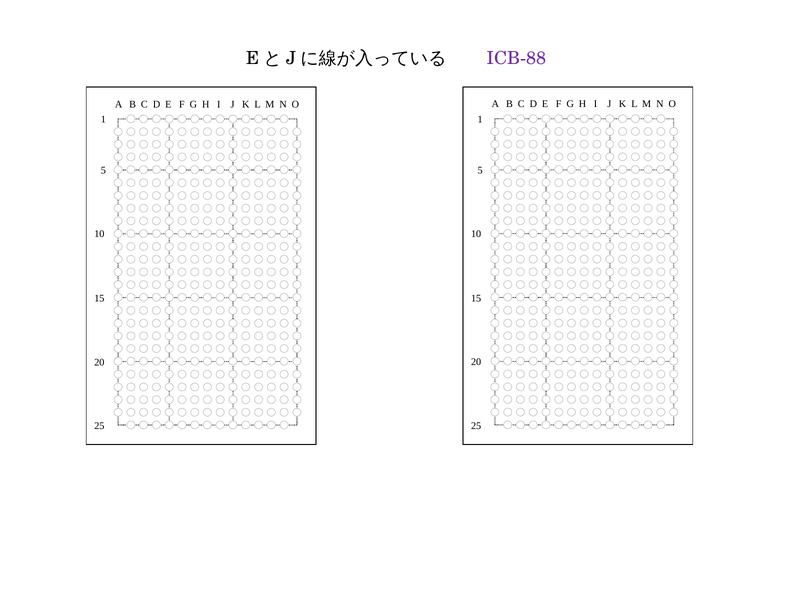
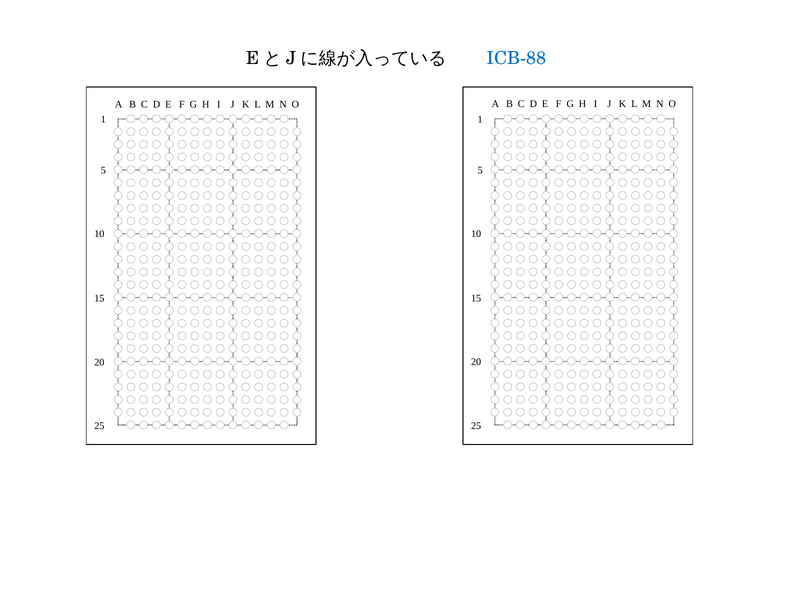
ICB-88 colour: purple -> blue
